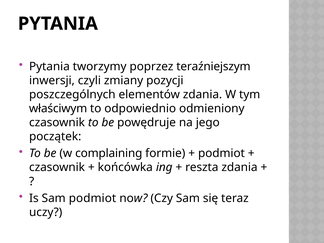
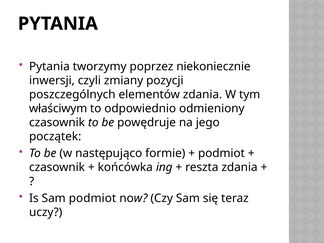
teraźniejszym: teraźniejszym -> niekoniecznie
complaining: complaining -> następująco
